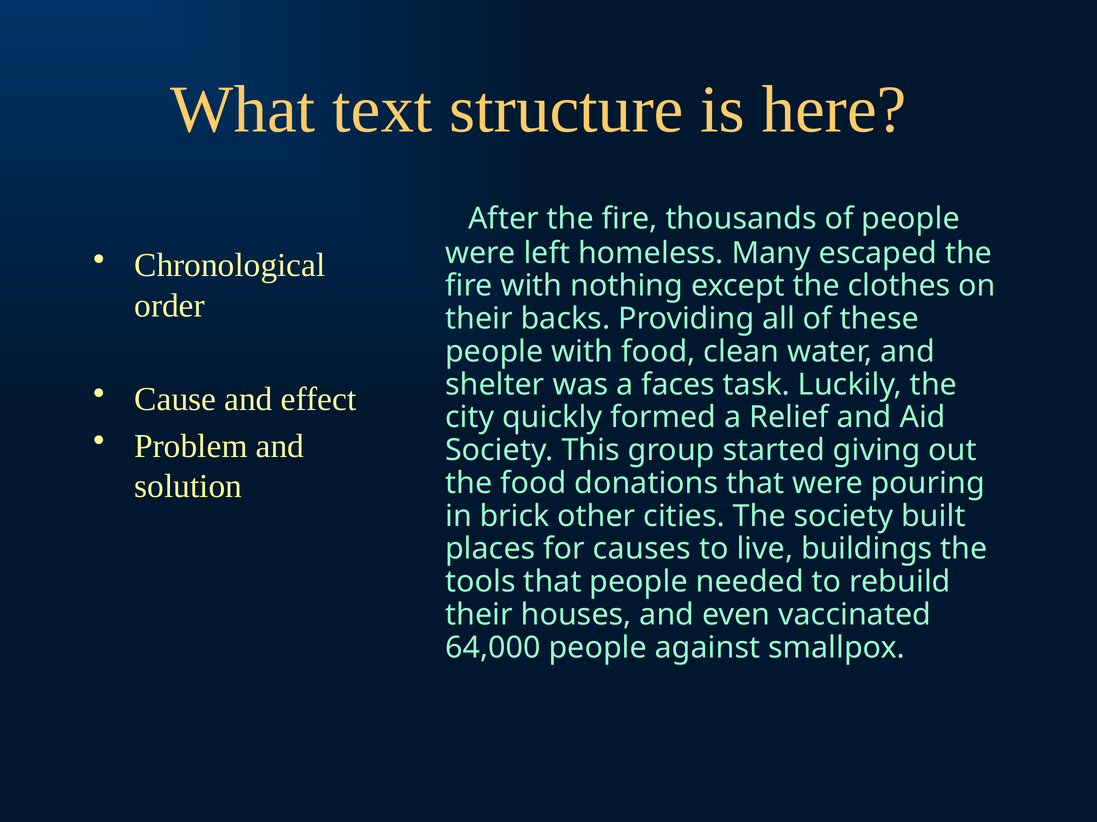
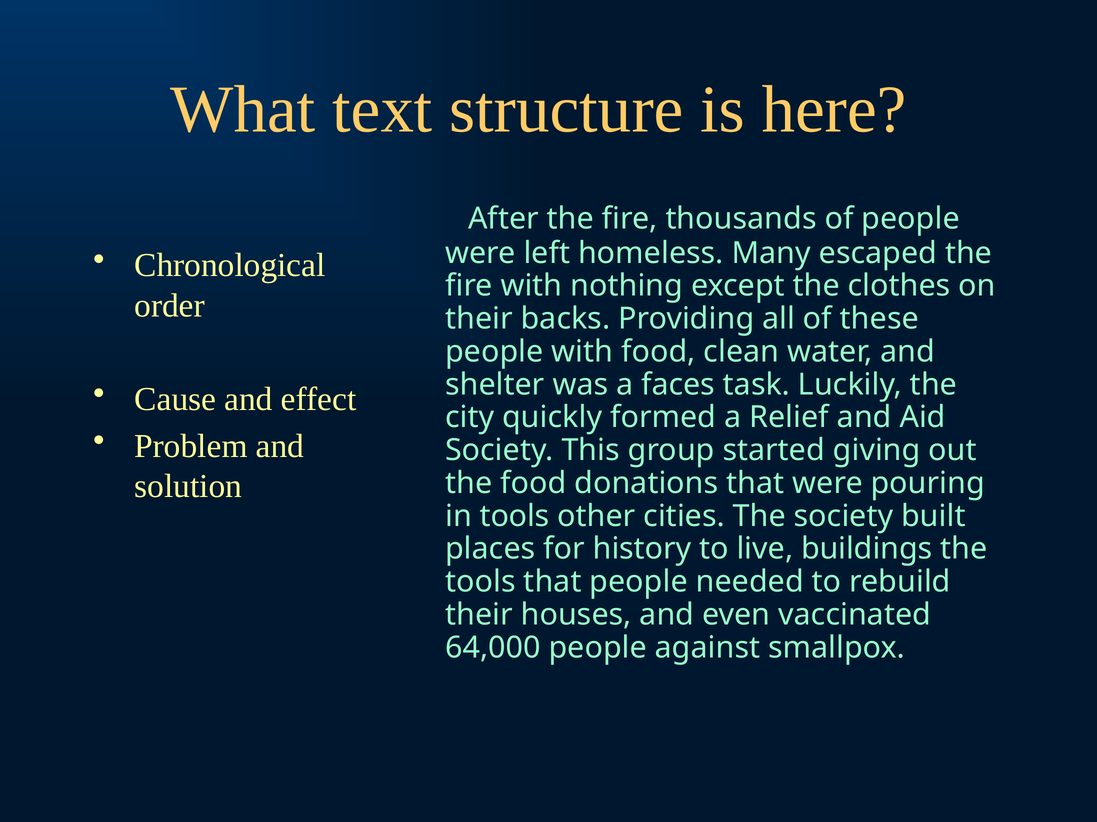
in brick: brick -> tools
causes: causes -> history
